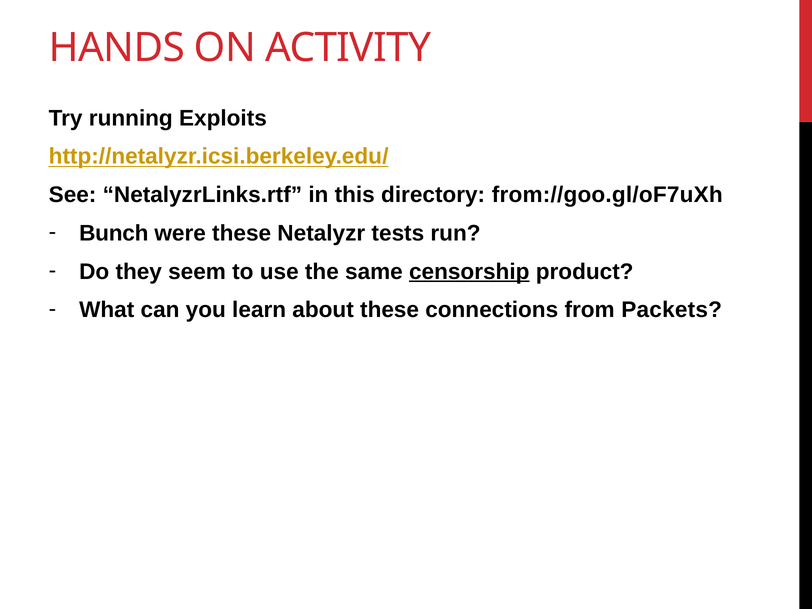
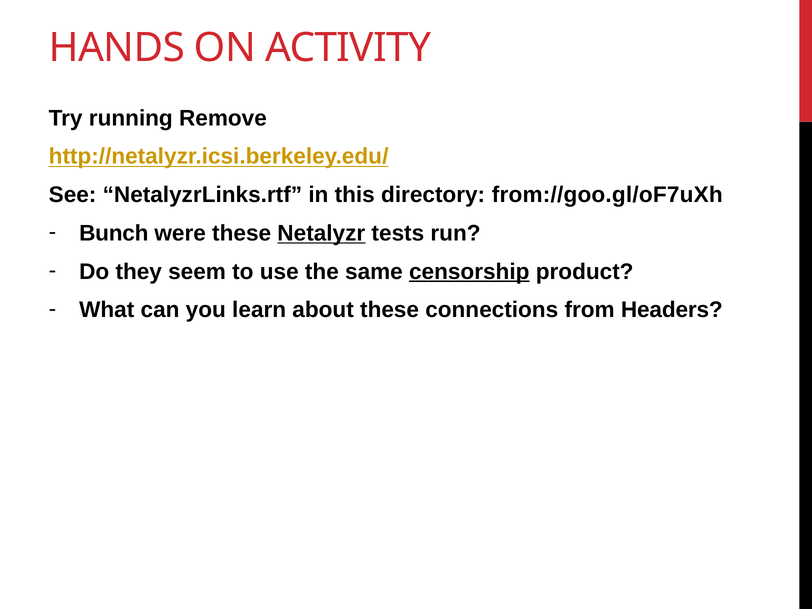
Exploits: Exploits -> Remove
Netalyzr underline: none -> present
Packets: Packets -> Headers
